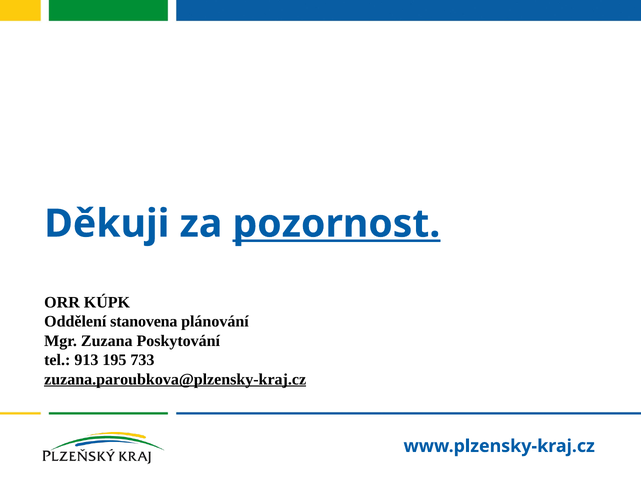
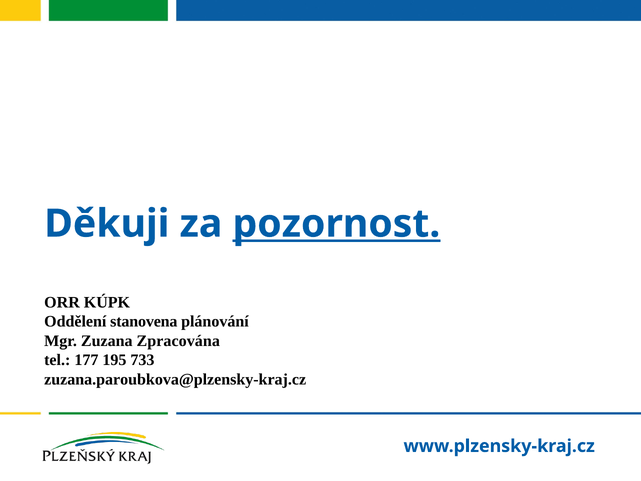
Poskytování: Poskytování -> Zpracována
913: 913 -> 177
zuzana.paroubkova@plzensky-kraj.cz underline: present -> none
